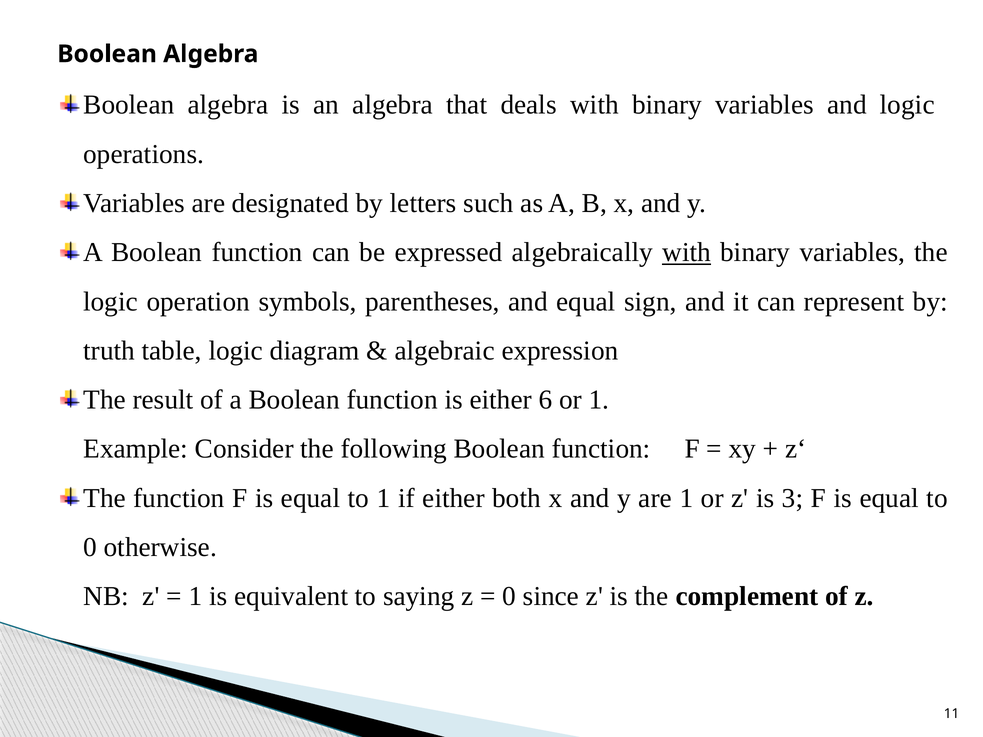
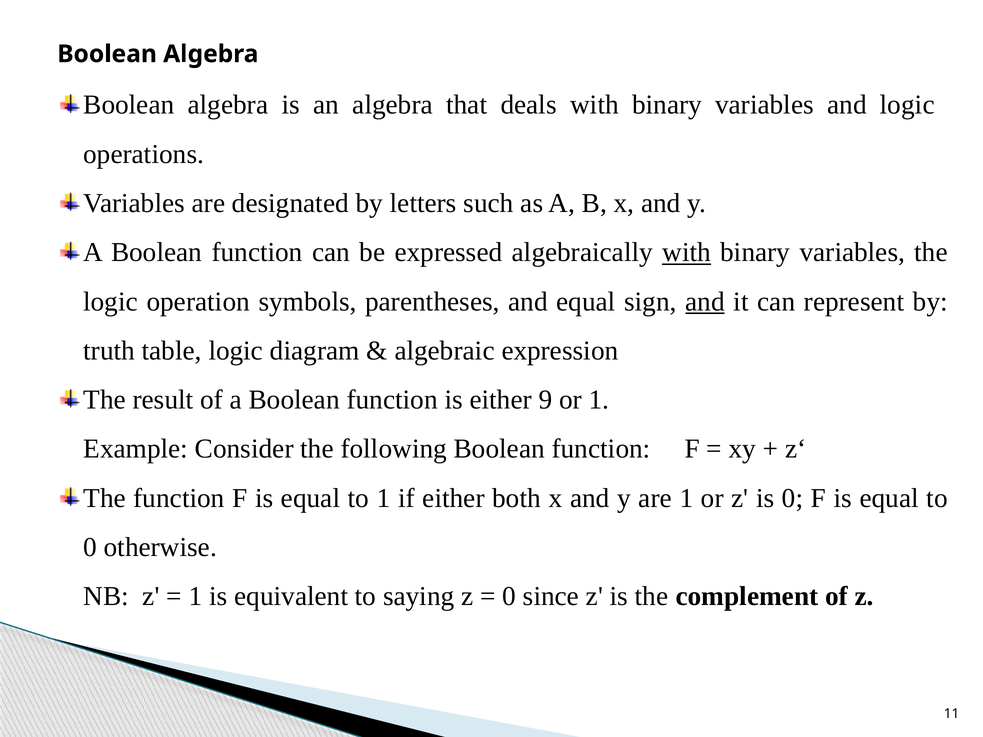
and at (705, 302) underline: none -> present
6: 6 -> 9
is 3: 3 -> 0
